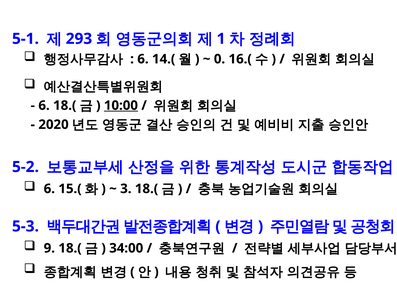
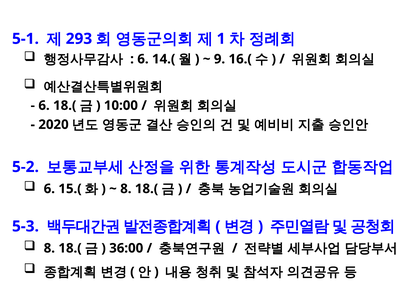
0: 0 -> 9
10:00 underline: present -> none
3 at (126, 189): 3 -> 8
9 at (49, 248): 9 -> 8
34:00: 34:00 -> 36:00
